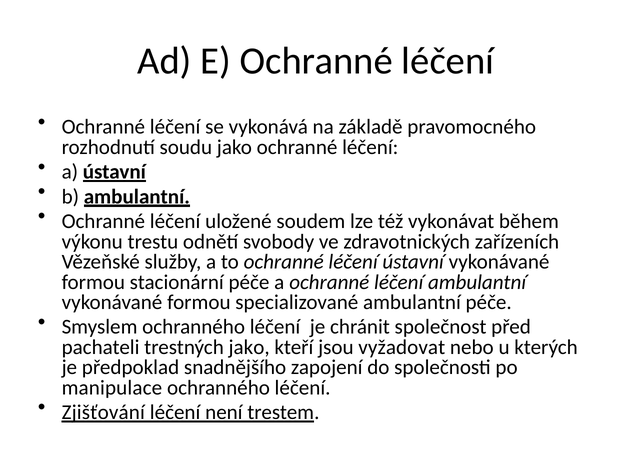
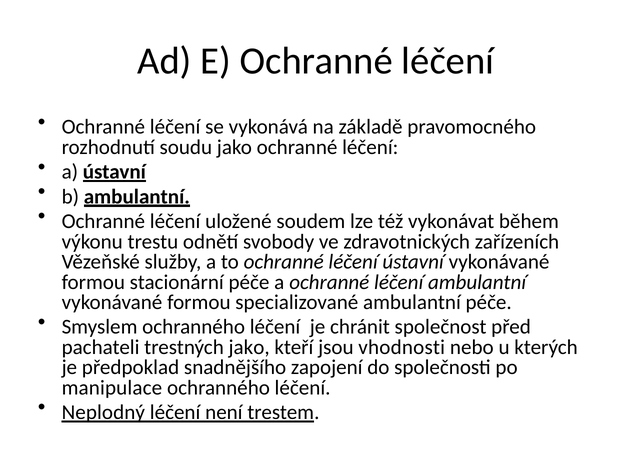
vyžadovat: vyžadovat -> vhodnosti
Zjišťování: Zjišťování -> Neplodný
